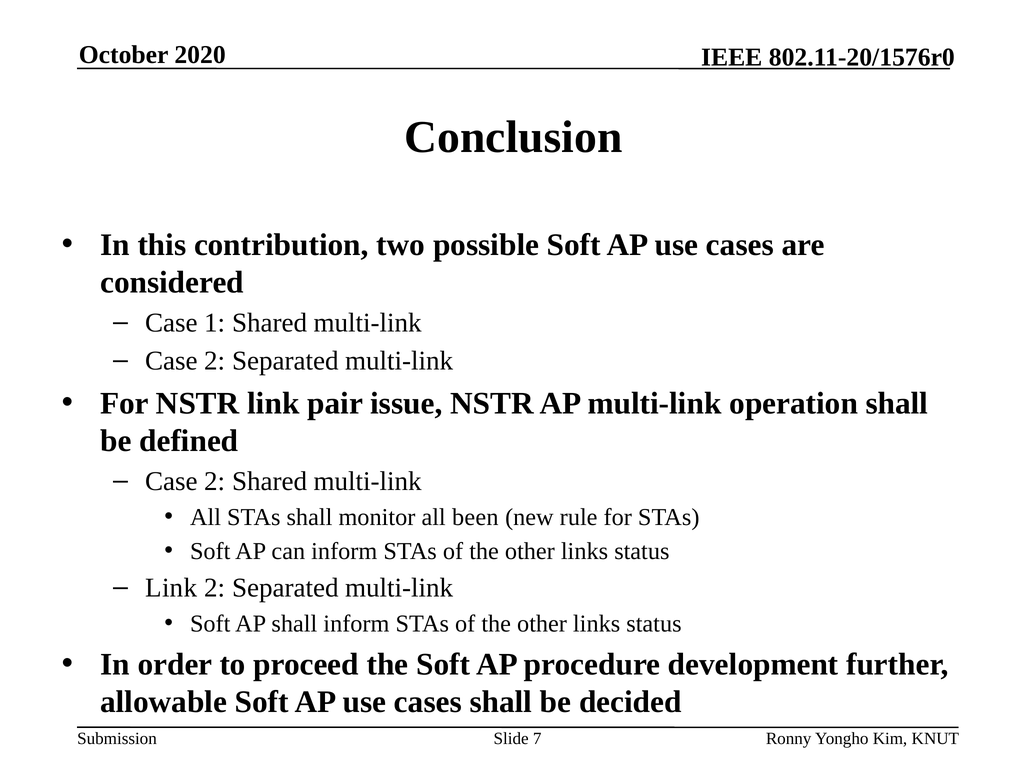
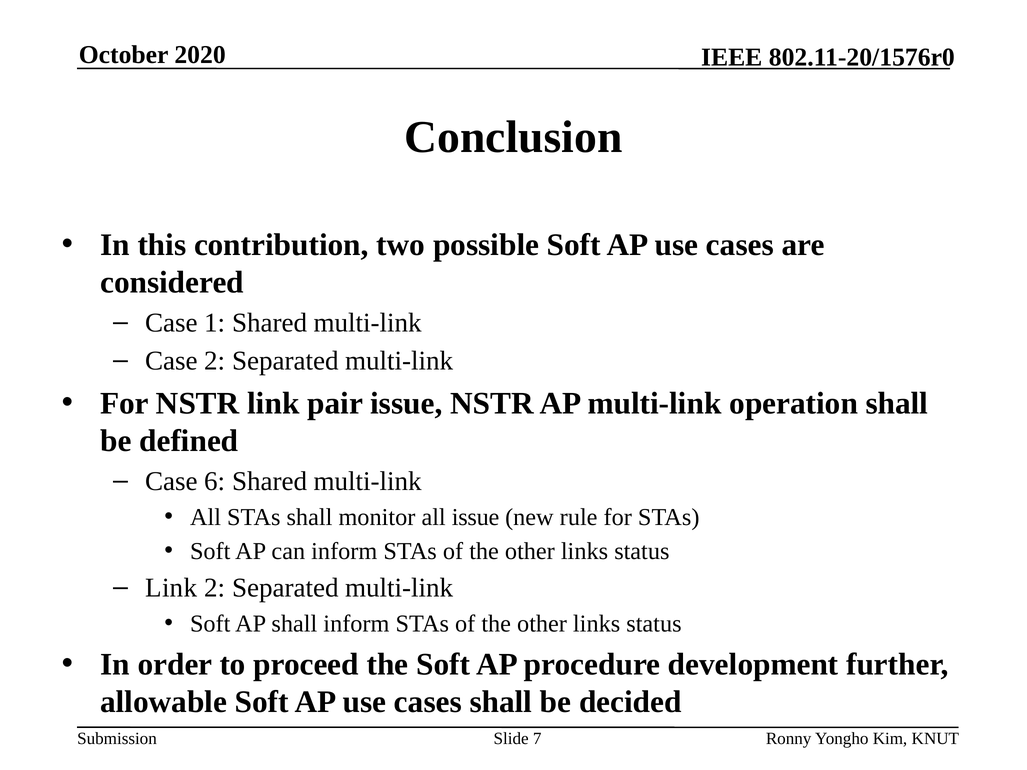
2 at (215, 481): 2 -> 6
all been: been -> issue
